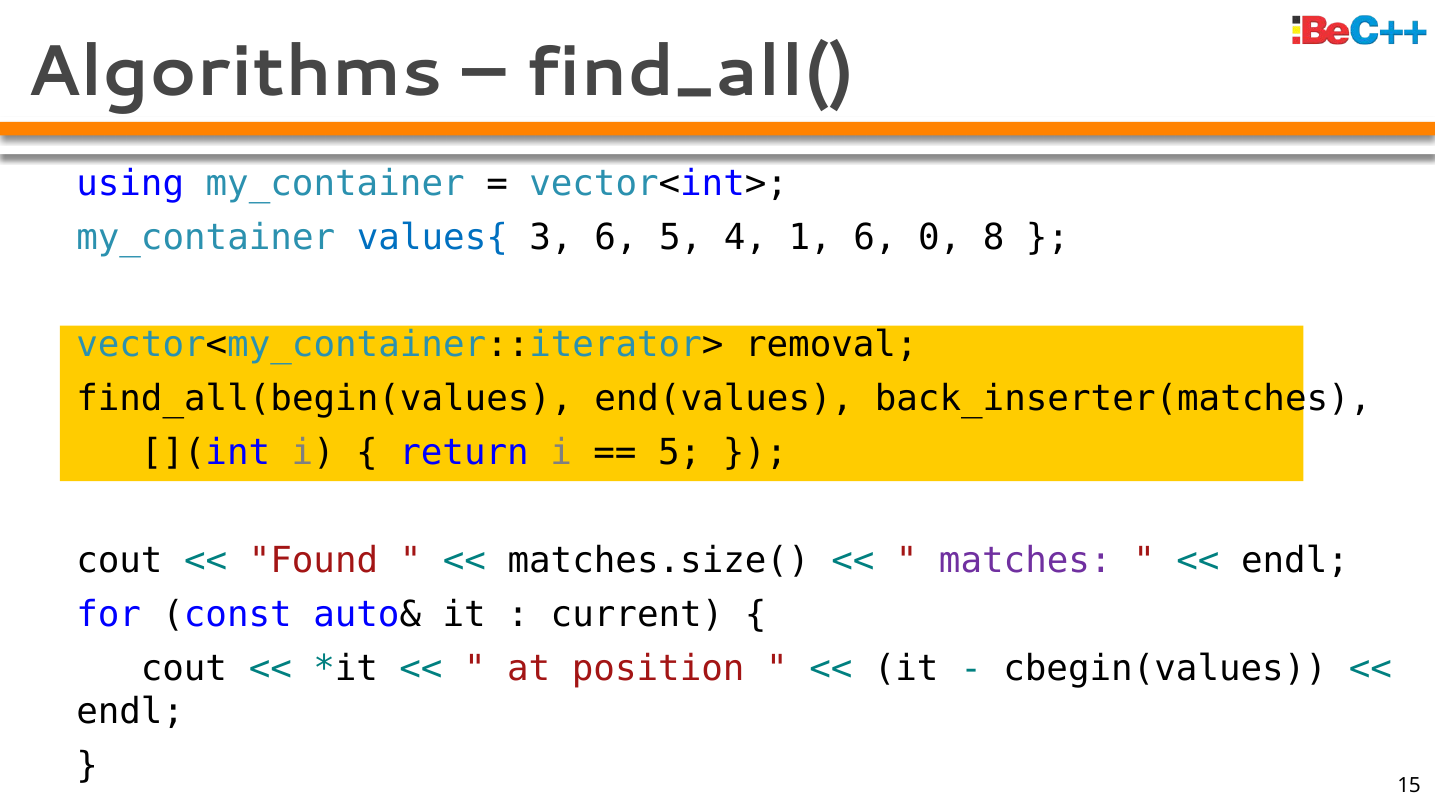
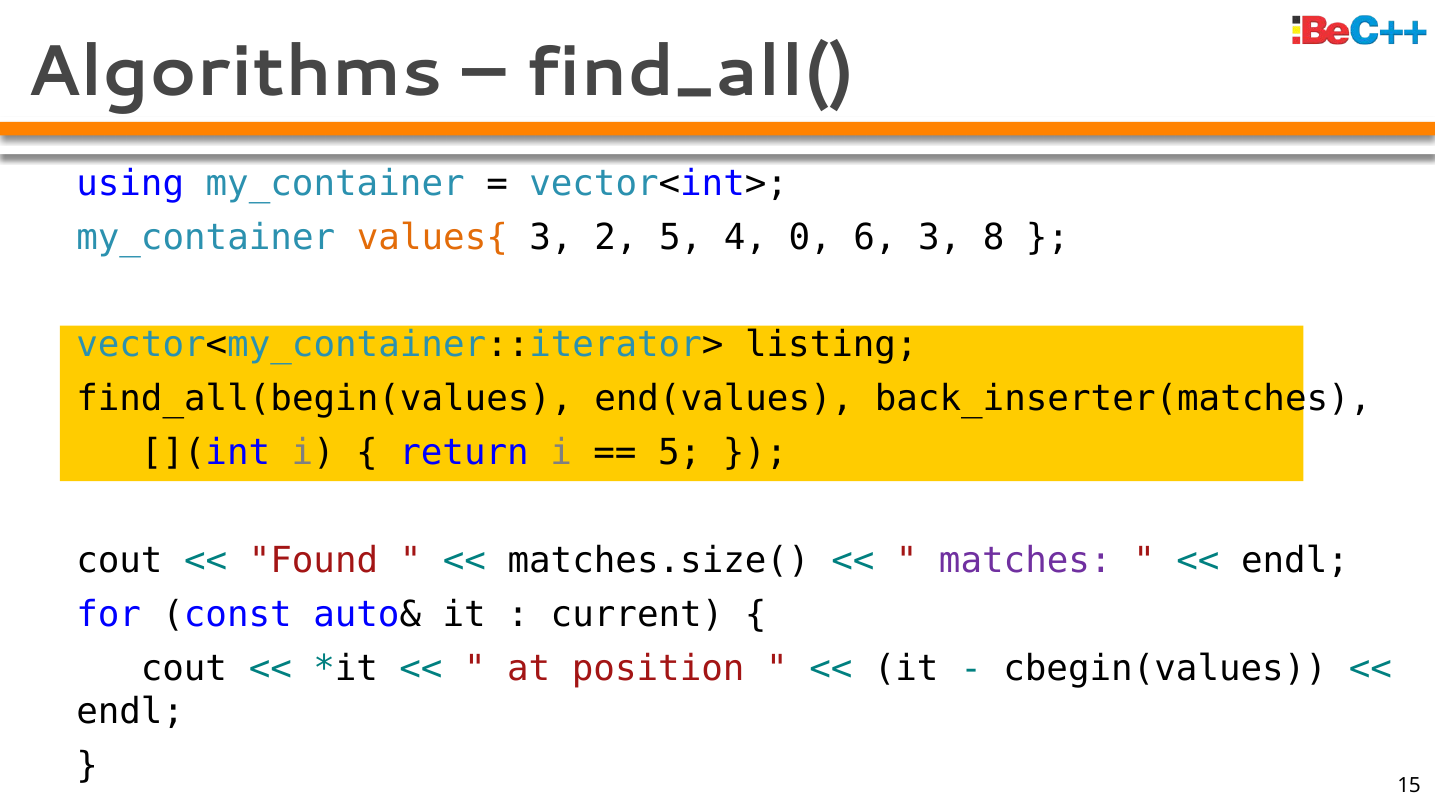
values{ colour: blue -> orange
3 6: 6 -> 2
1: 1 -> 0
6 0: 0 -> 3
removal: removal -> listing
